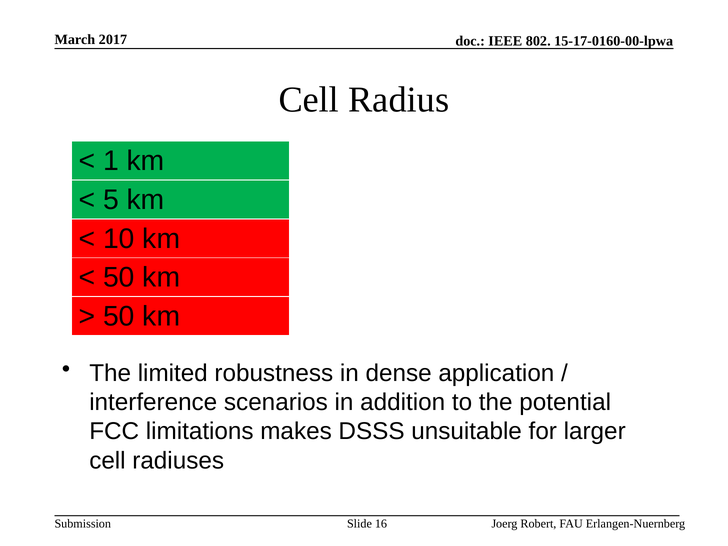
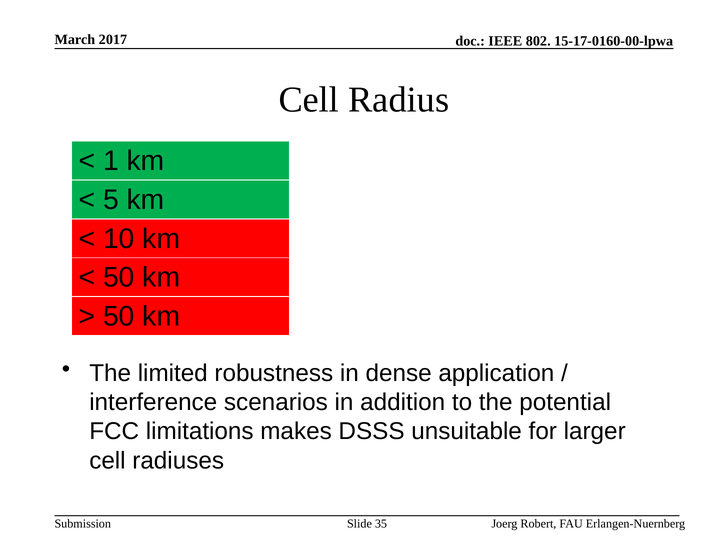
16: 16 -> 35
